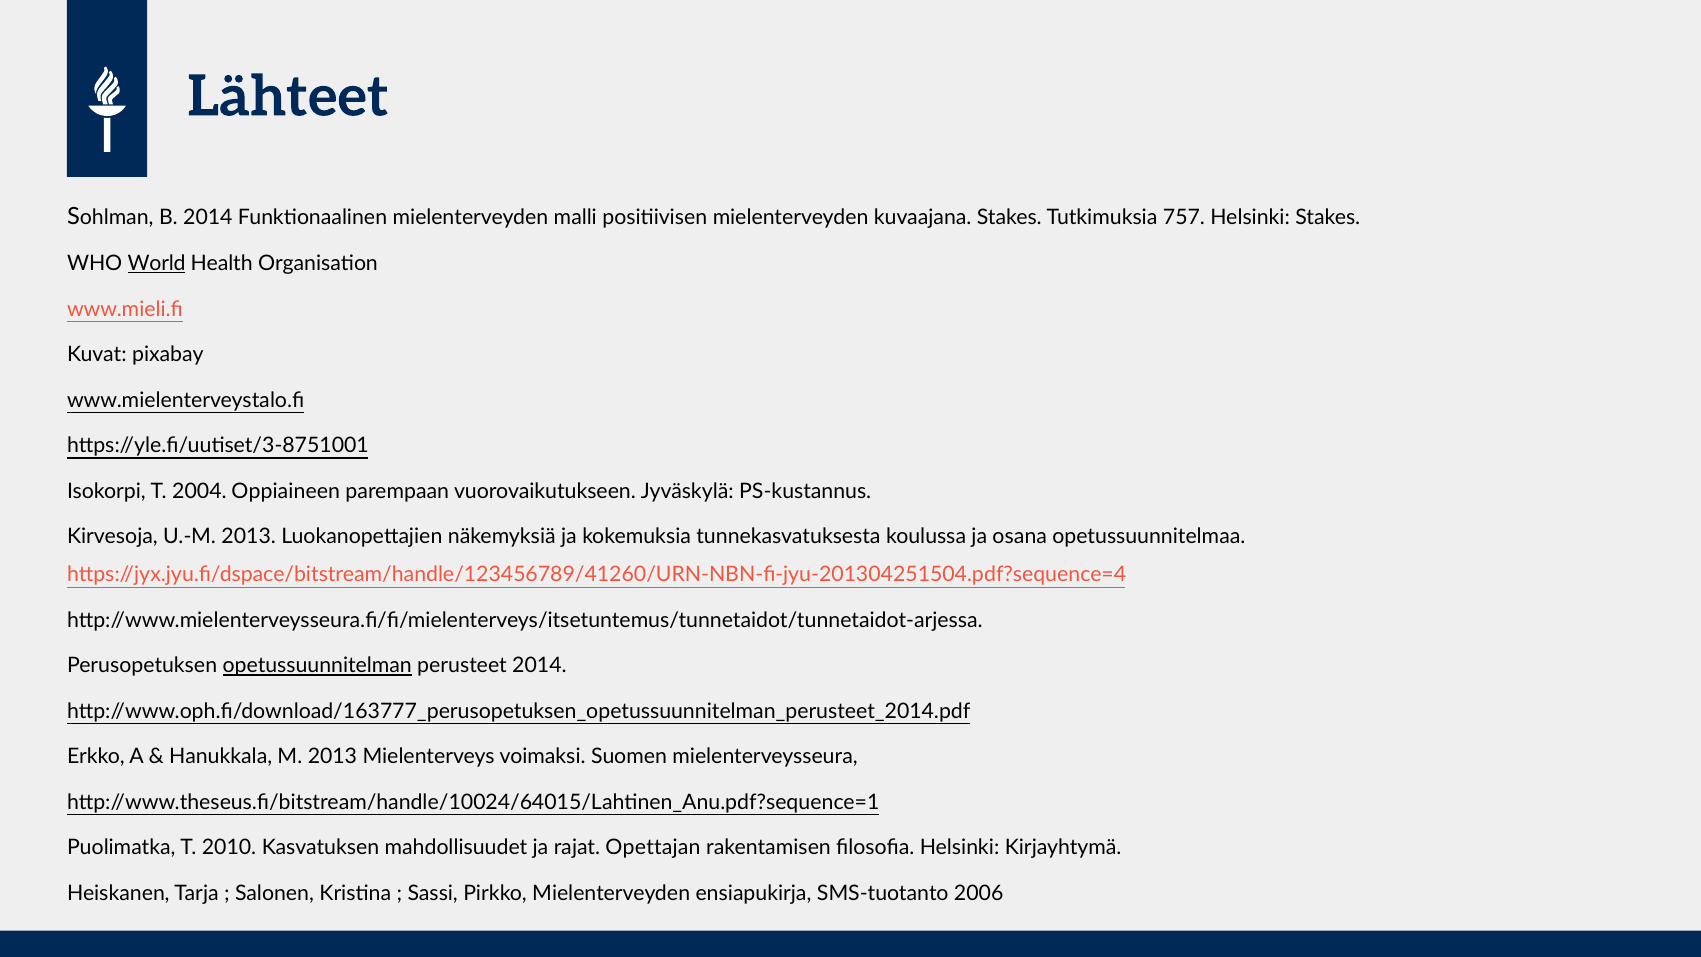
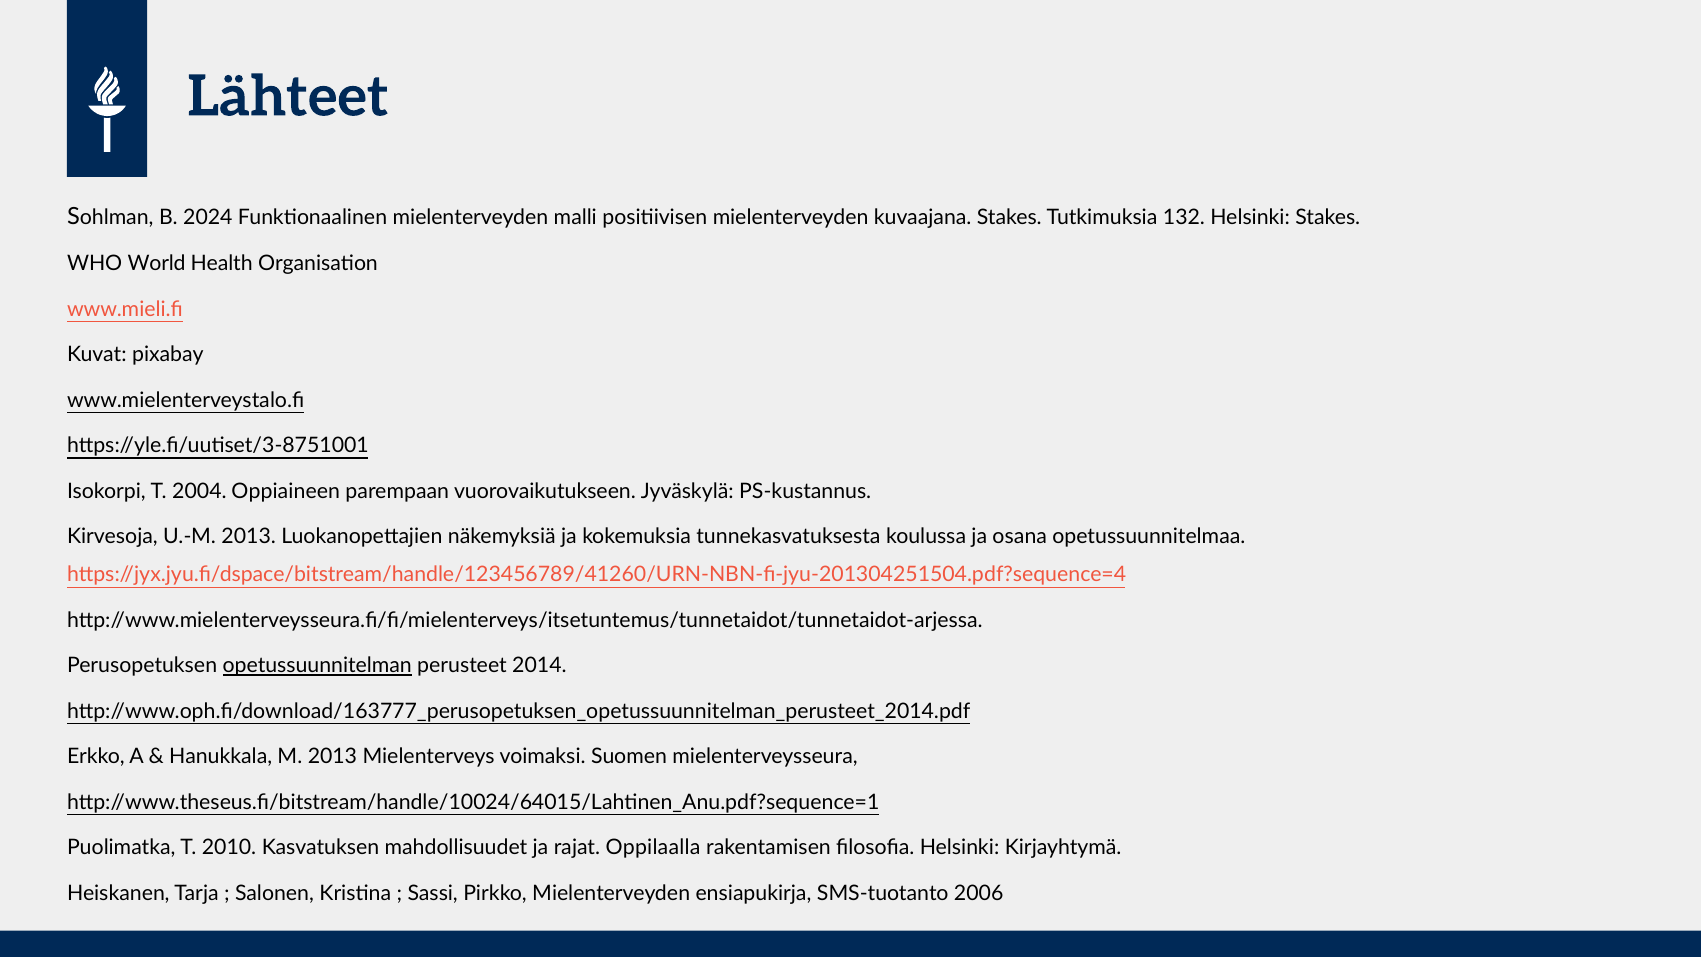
B 2014: 2014 -> 2024
757: 757 -> 132
World underline: present -> none
Opettajan: Opettajan -> Oppilaalla
